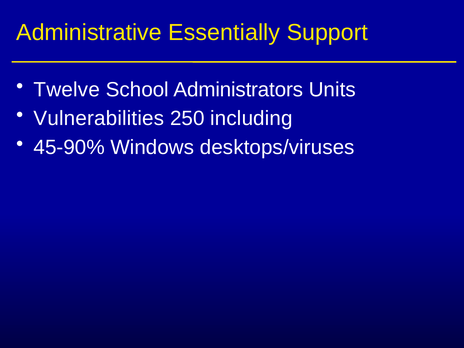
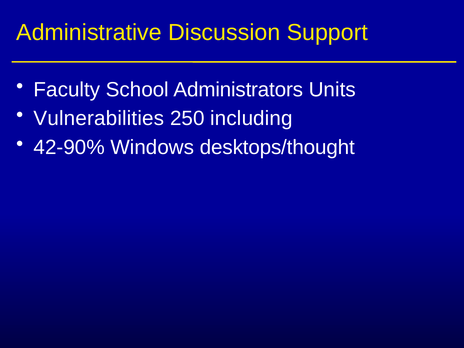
Essentially: Essentially -> Discussion
Twelve: Twelve -> Faculty
45-90%: 45-90% -> 42-90%
desktops/viruses: desktops/viruses -> desktops/thought
